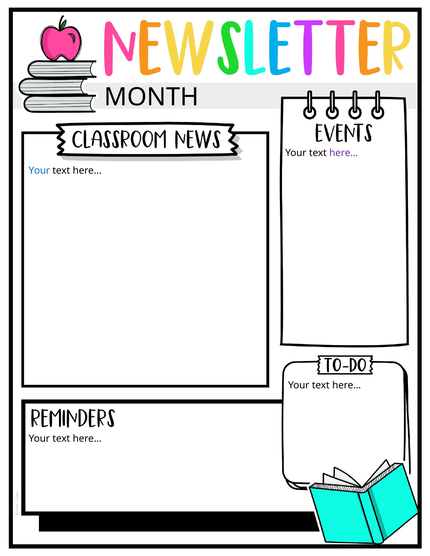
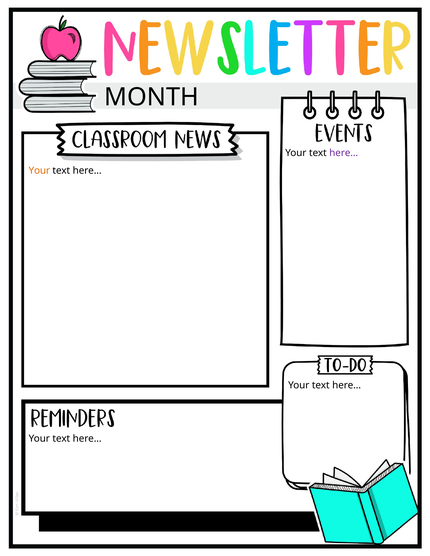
Your at (39, 171) colour: blue -> orange
